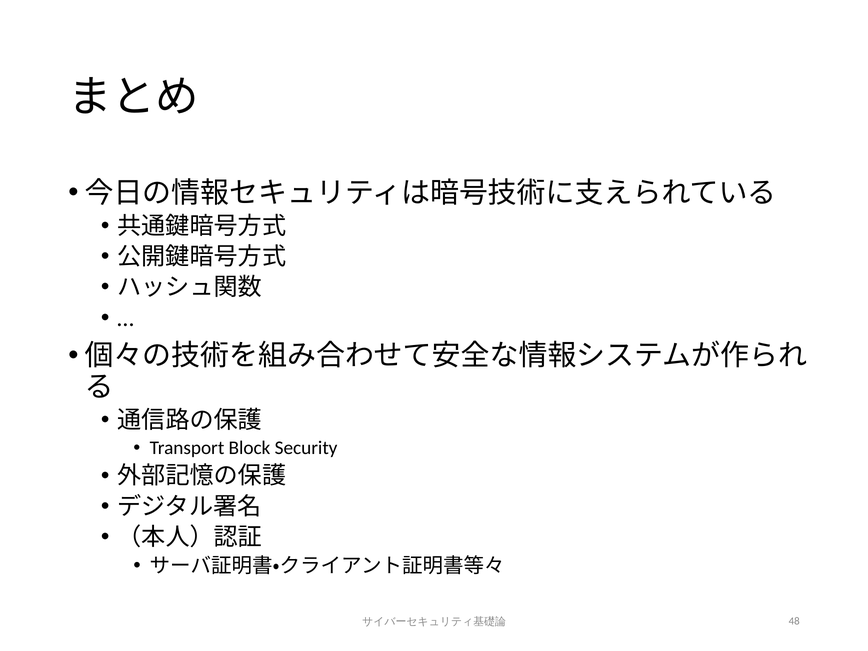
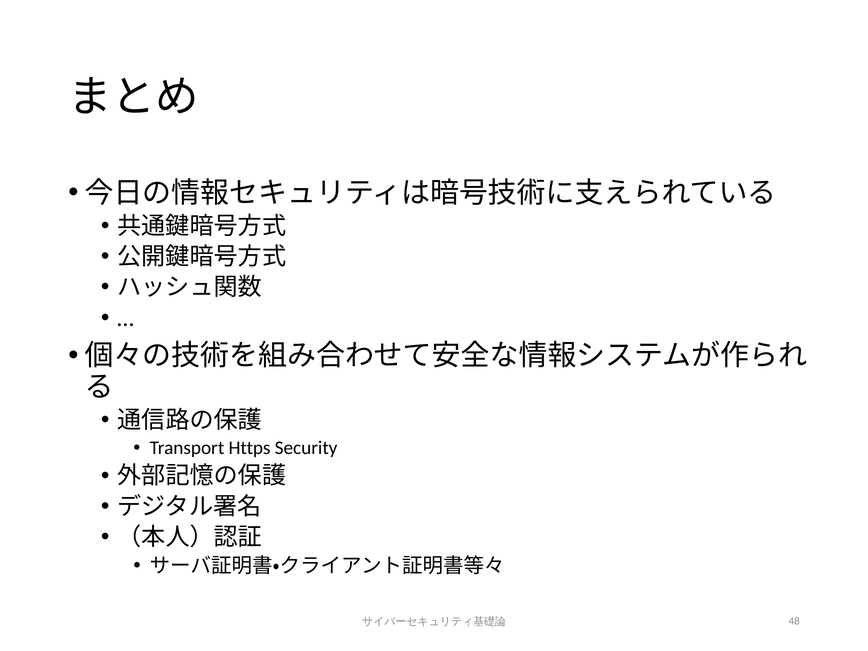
Block: Block -> Https
